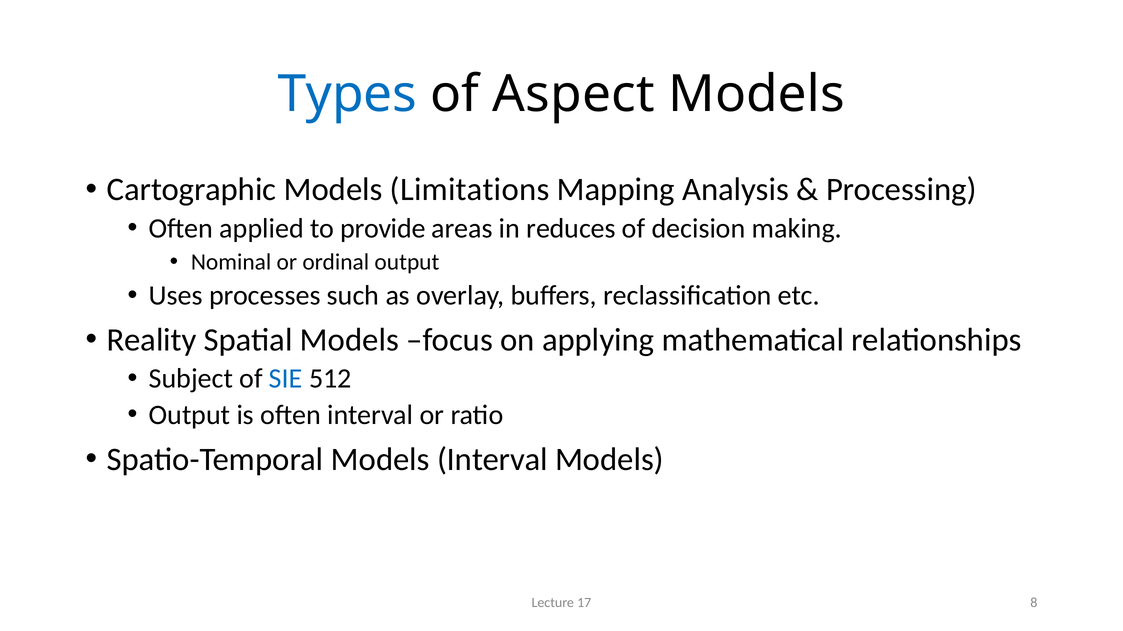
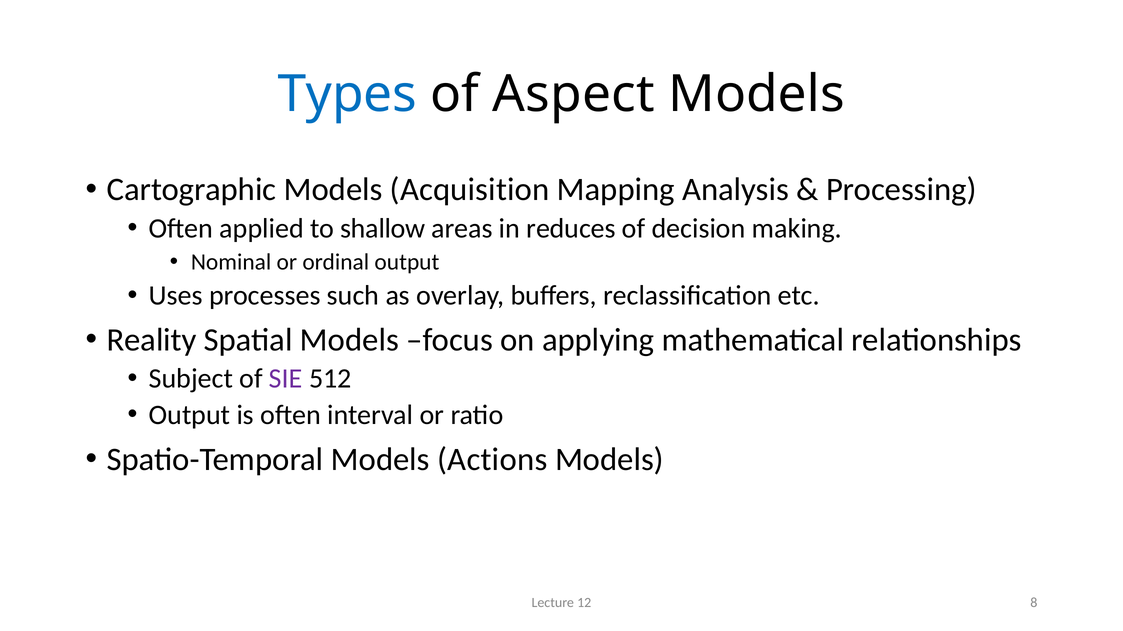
Limitations: Limitations -> Acquisition
provide: provide -> shallow
SIE colour: blue -> purple
Models Interval: Interval -> Actions
17: 17 -> 12
